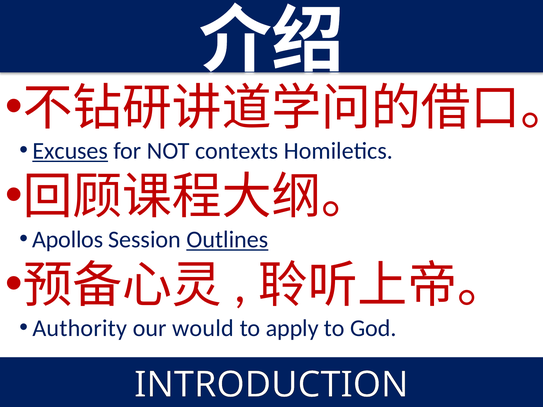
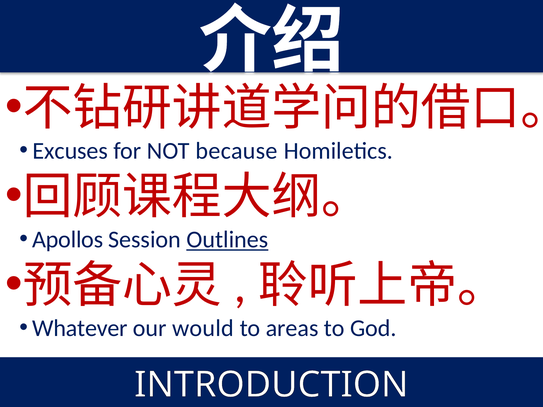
Excuses underline: present -> none
contexts: contexts -> because
Authority: Authority -> Whatever
apply: apply -> areas
